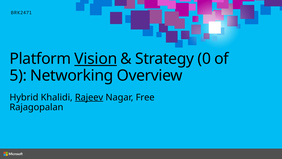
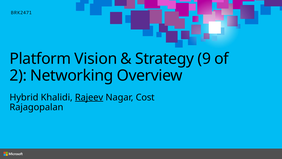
Vision underline: present -> none
0: 0 -> 9
5: 5 -> 2
Free: Free -> Cost
